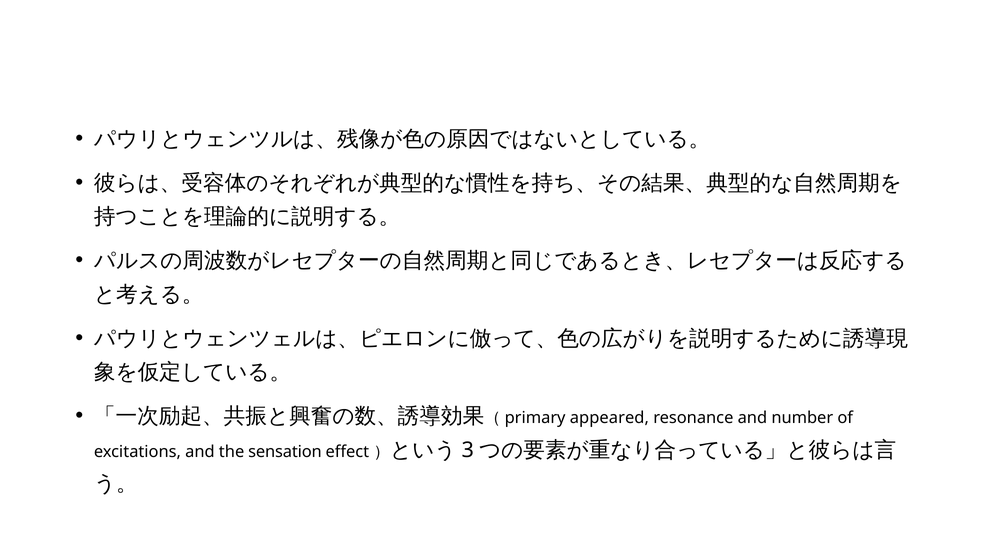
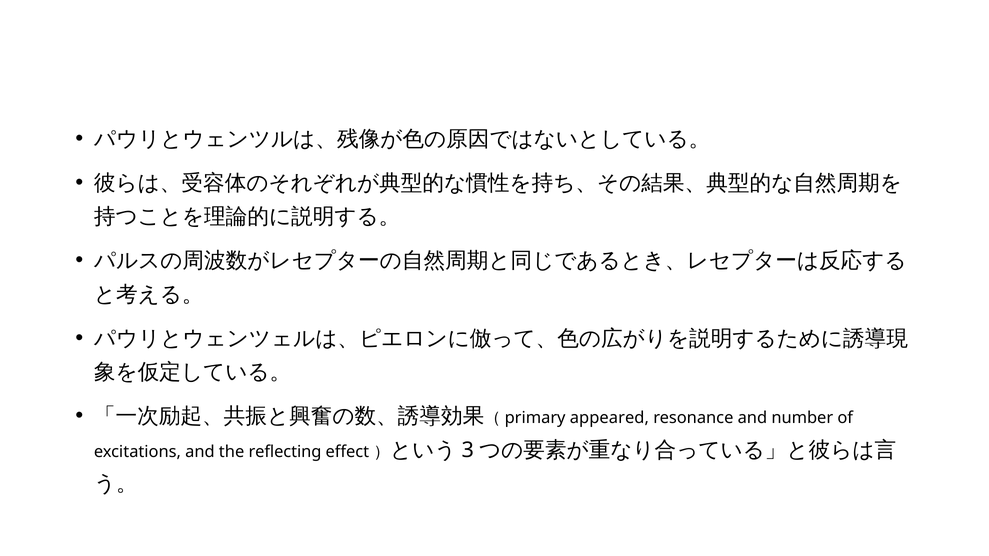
sensation: sensation -> reflecting
